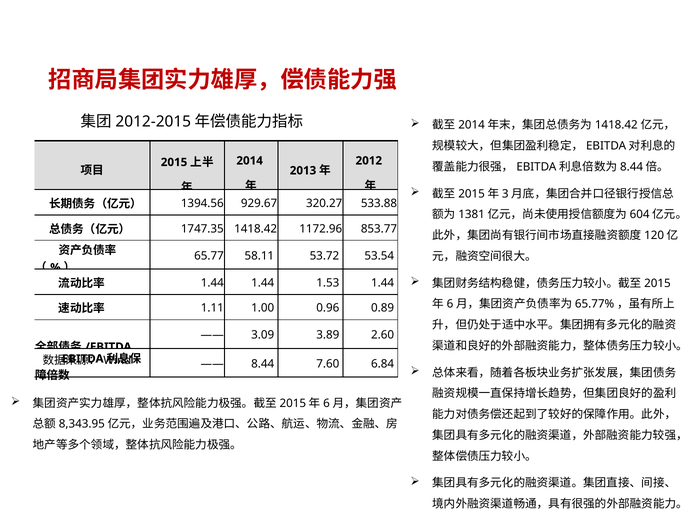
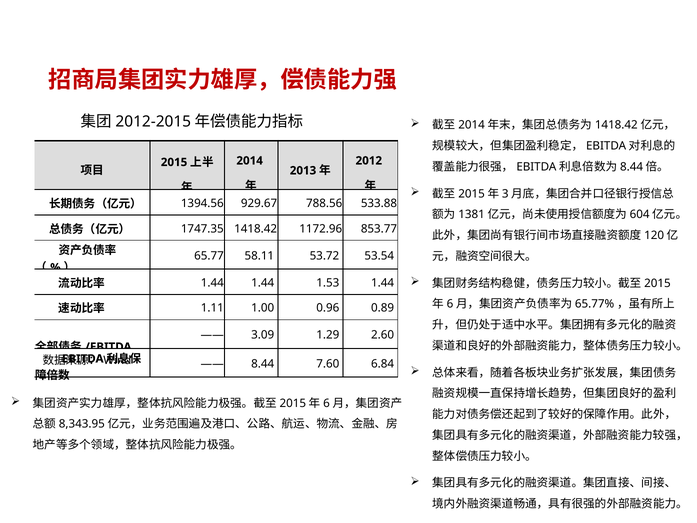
320.27: 320.27 -> 788.56
3.89: 3.89 -> 1.29
